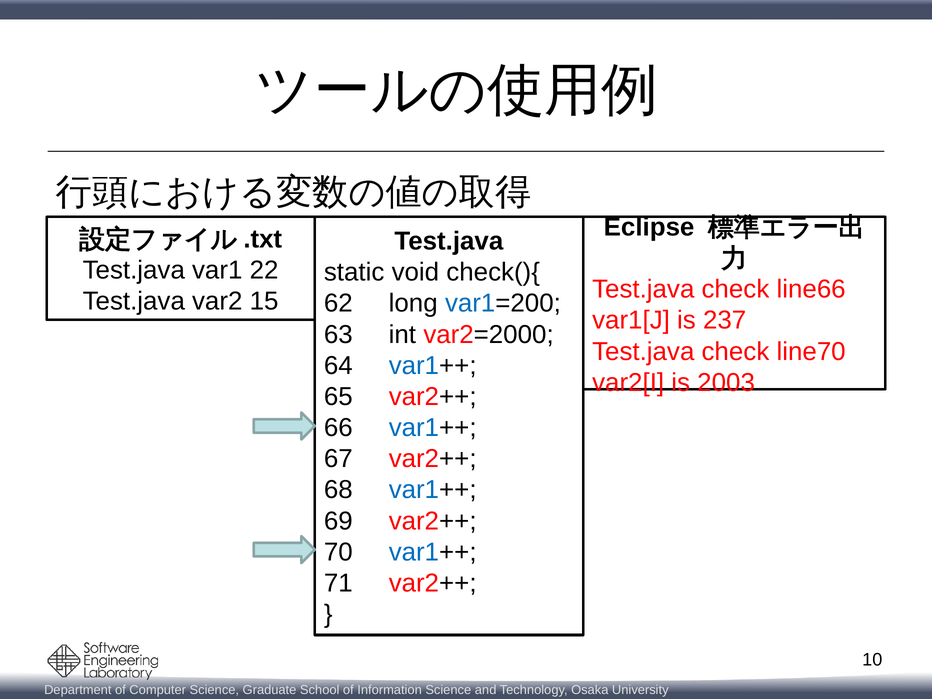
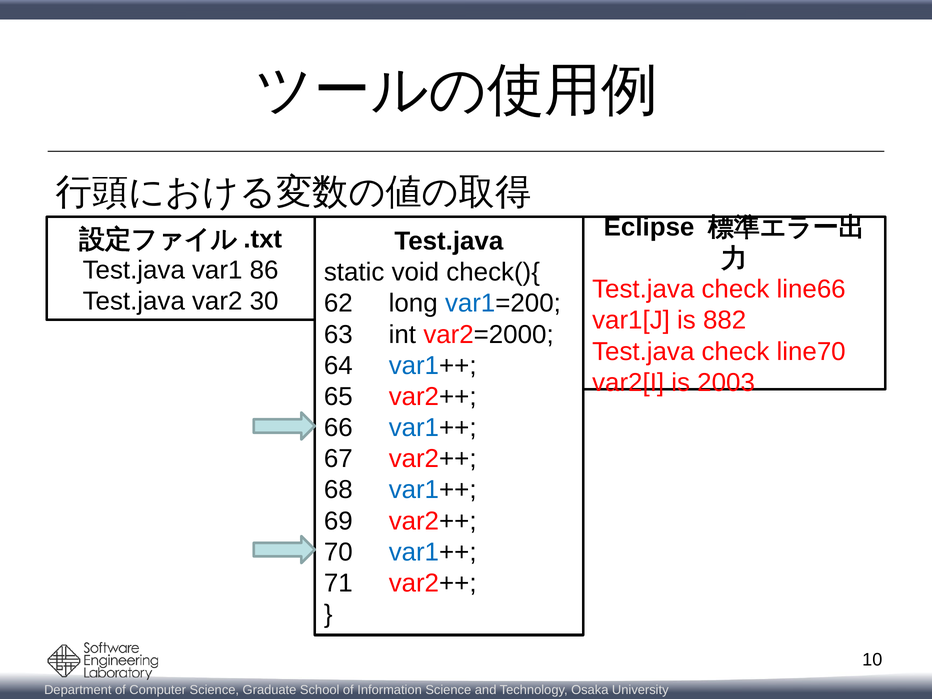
22: 22 -> 86
15: 15 -> 30
237: 237 -> 882
